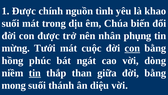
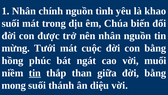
1 Được: Được -> Nhân
nhân phụng: phụng -> nguồn
con at (132, 48) underline: present -> none
dòng: dòng -> muối
